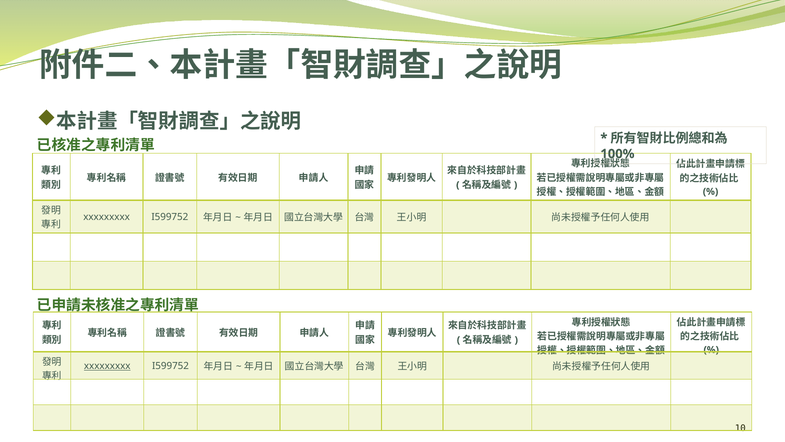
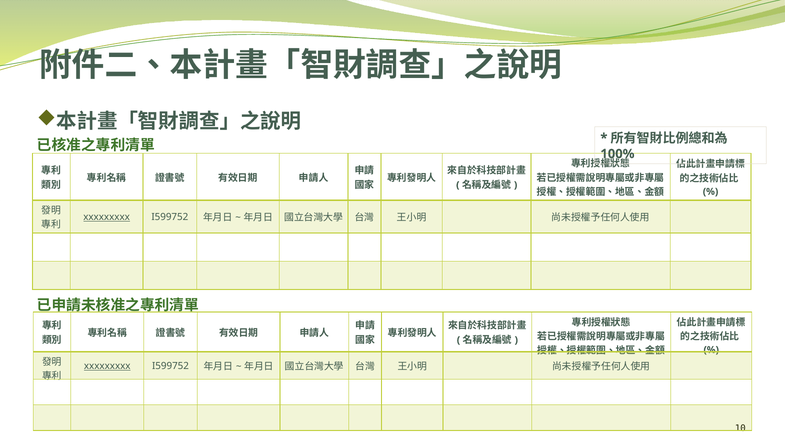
xxxxxxxxx at (107, 217) underline: none -> present
